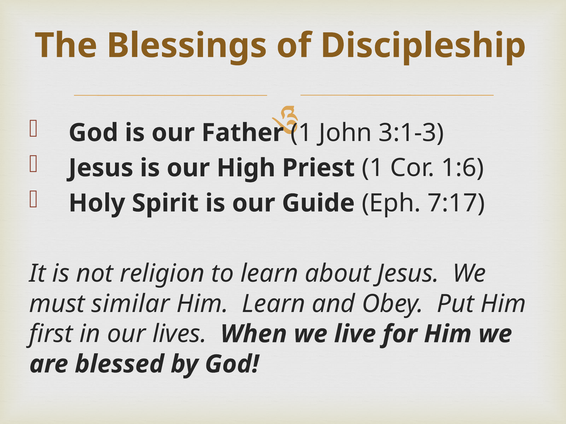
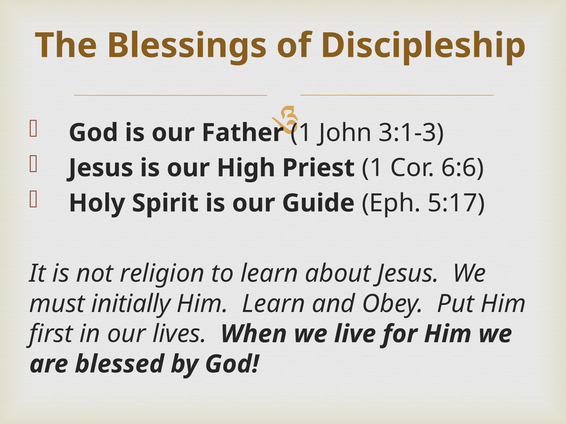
1:6: 1:6 -> 6:6
7:17: 7:17 -> 5:17
similar: similar -> initially
